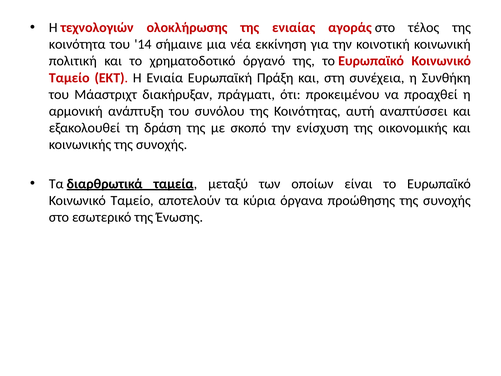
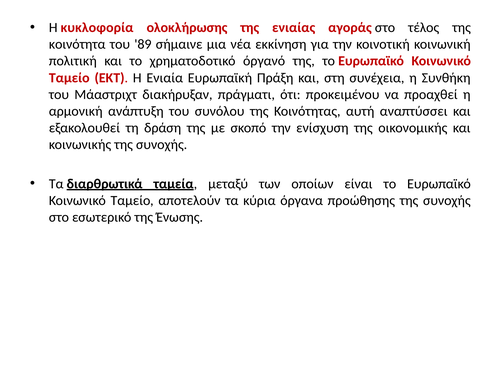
τεχνολογιών: τεχνολογιών -> κυκλοφορία
14: 14 -> 89
